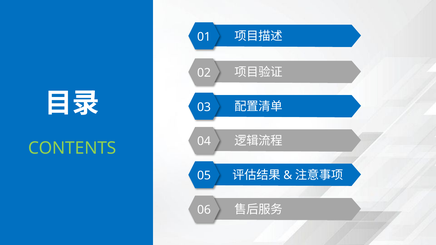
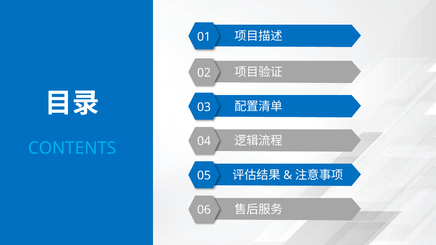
CONTENTS colour: light green -> light blue
